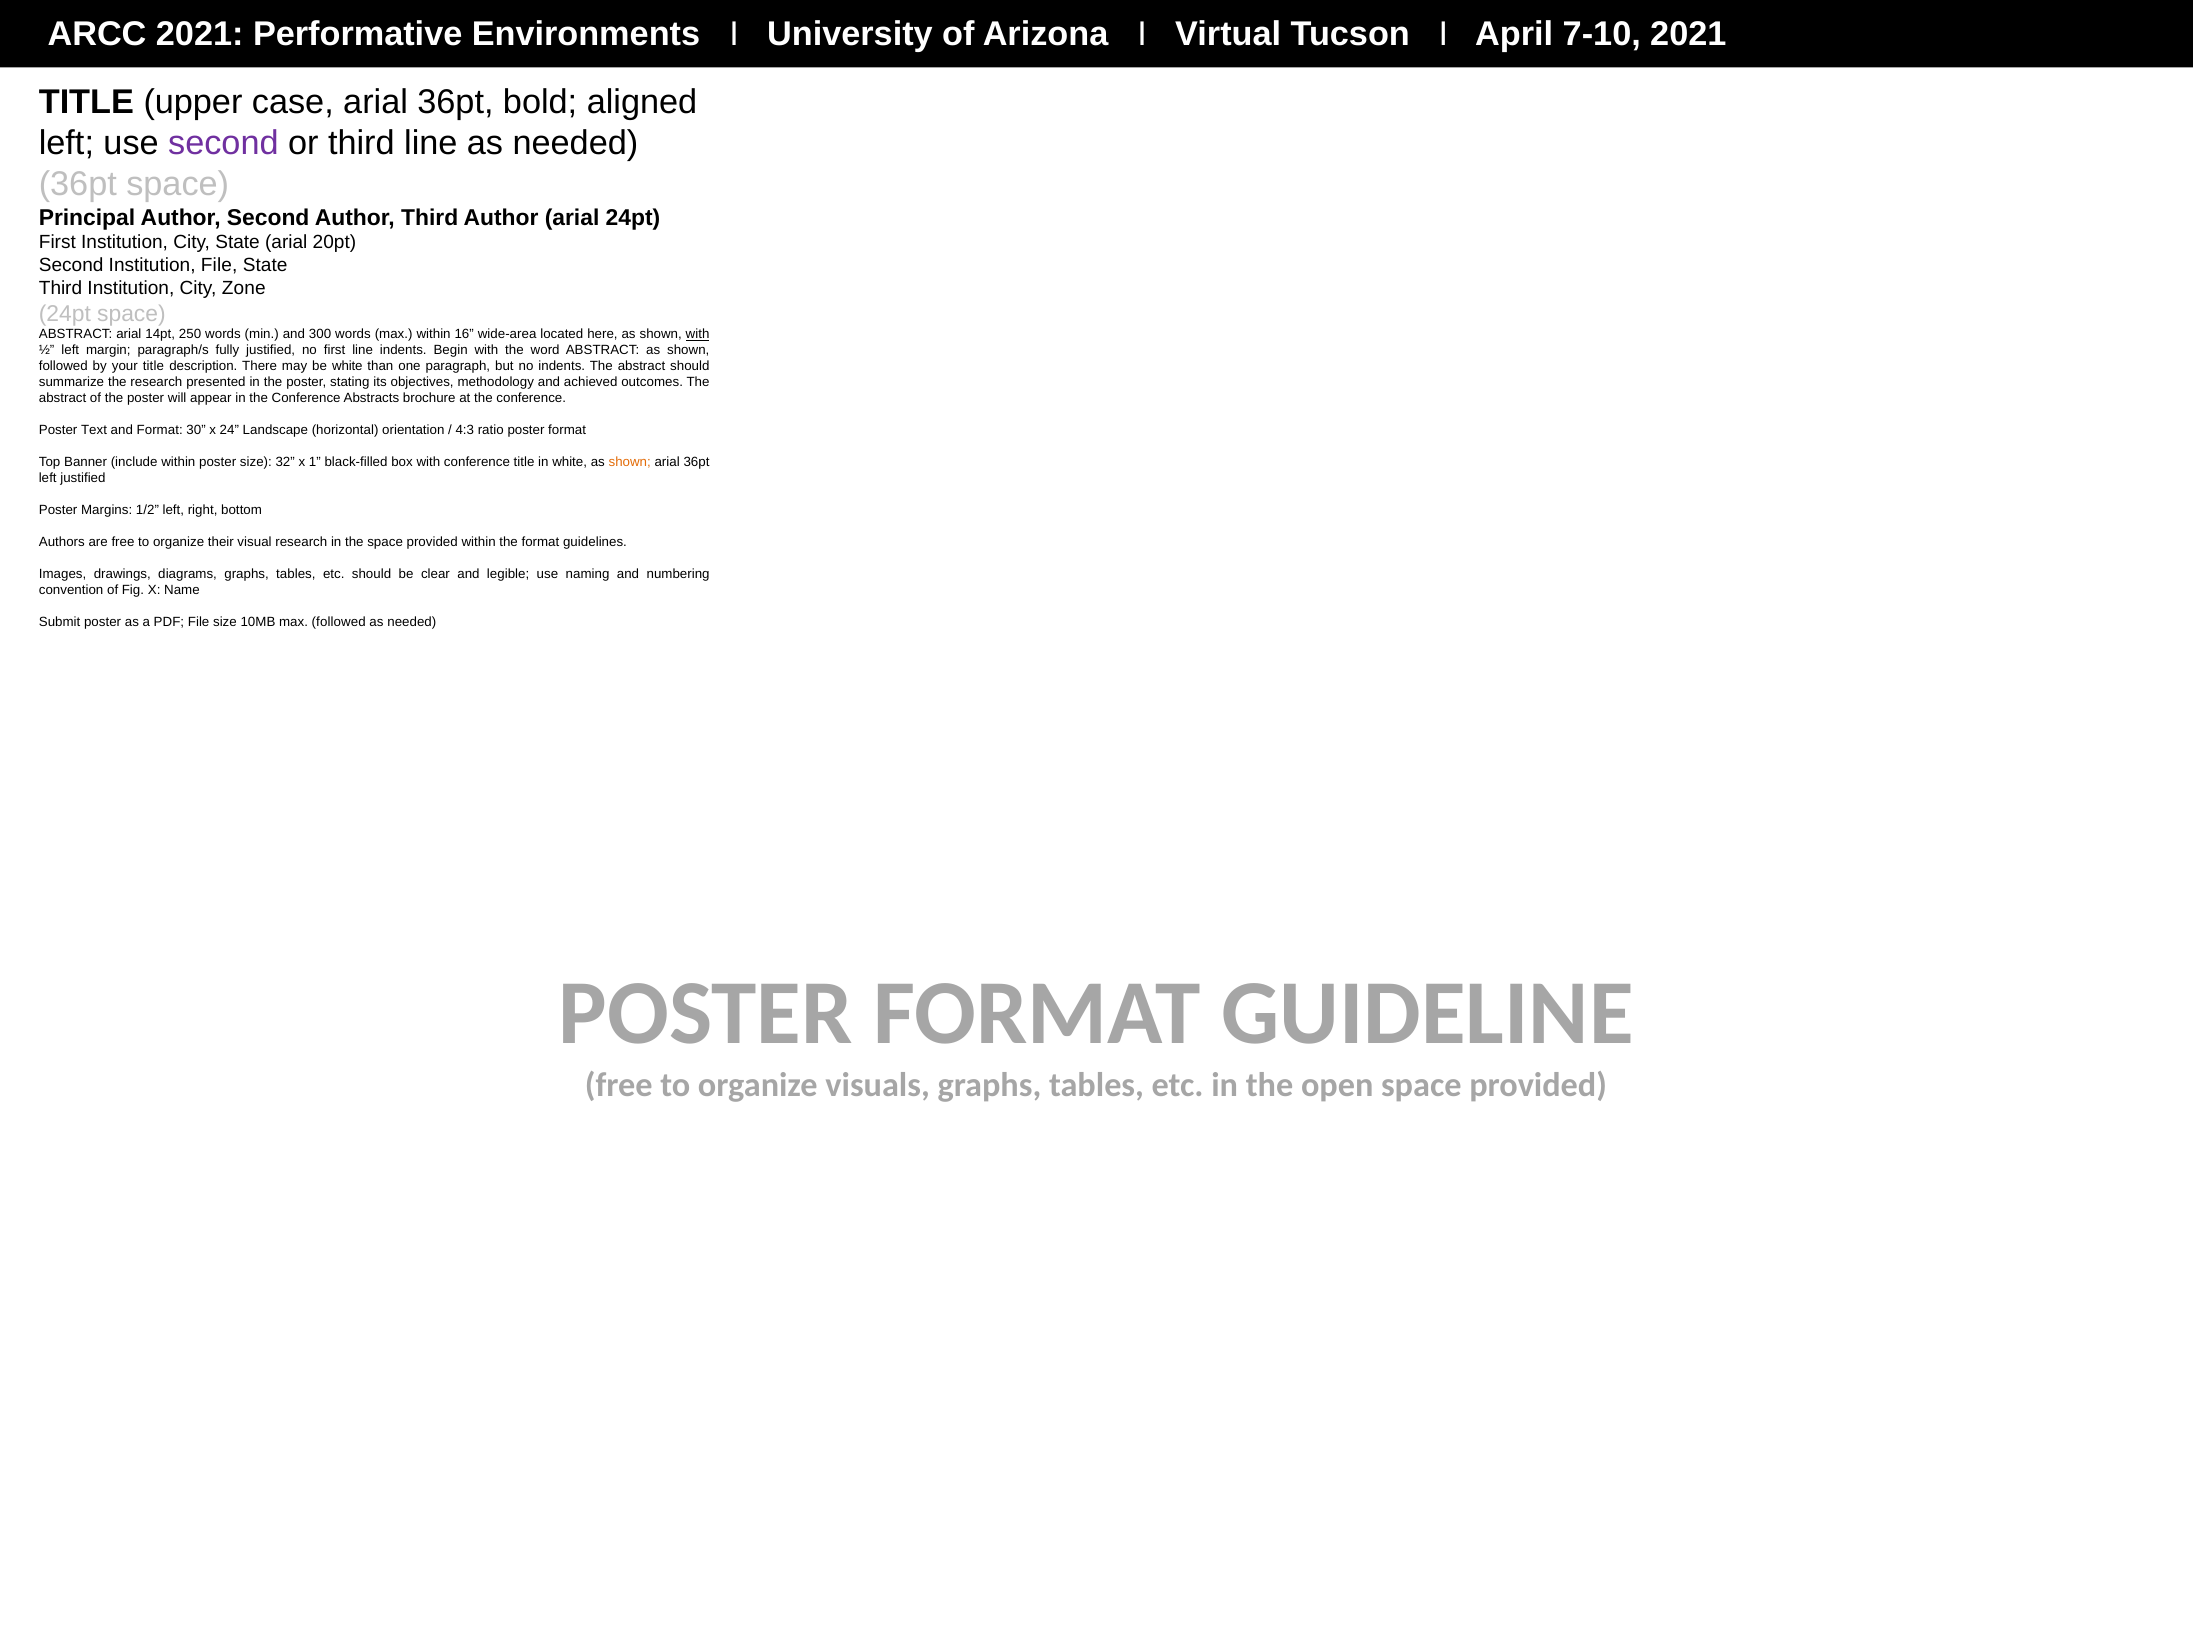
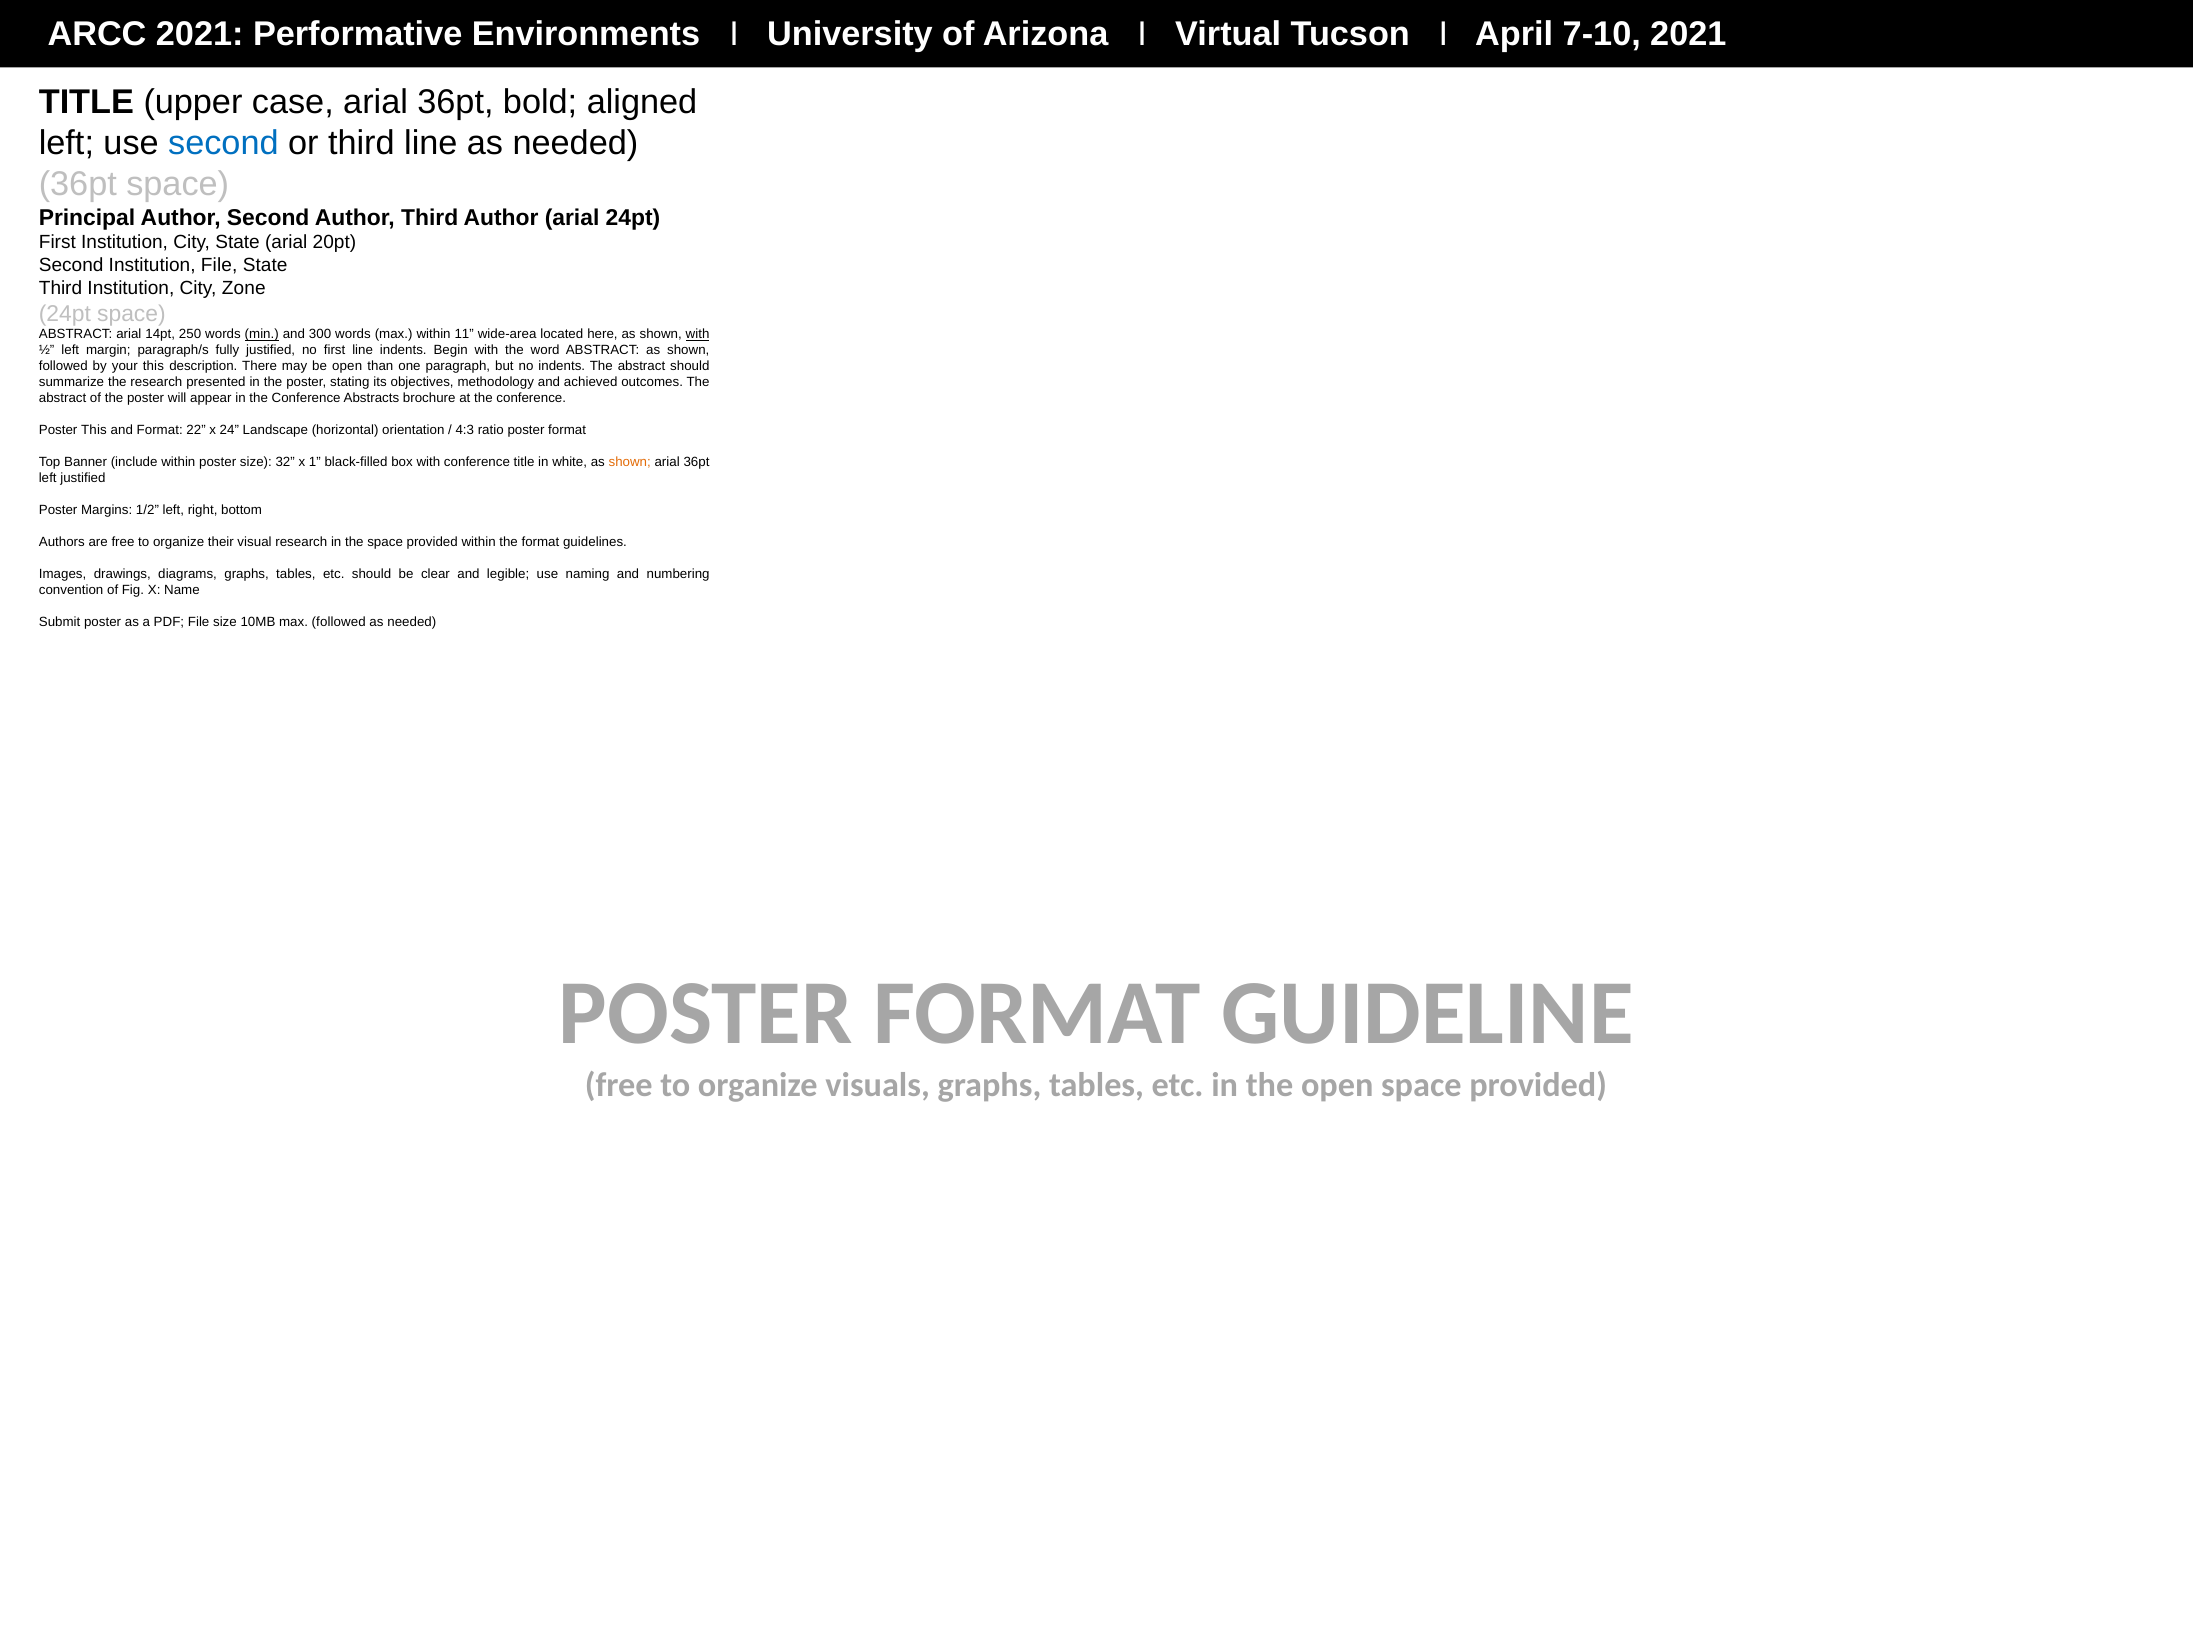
second at (223, 143) colour: purple -> blue
min underline: none -> present
16: 16 -> 11
your title: title -> this
be white: white -> open
Poster Text: Text -> This
30: 30 -> 22
